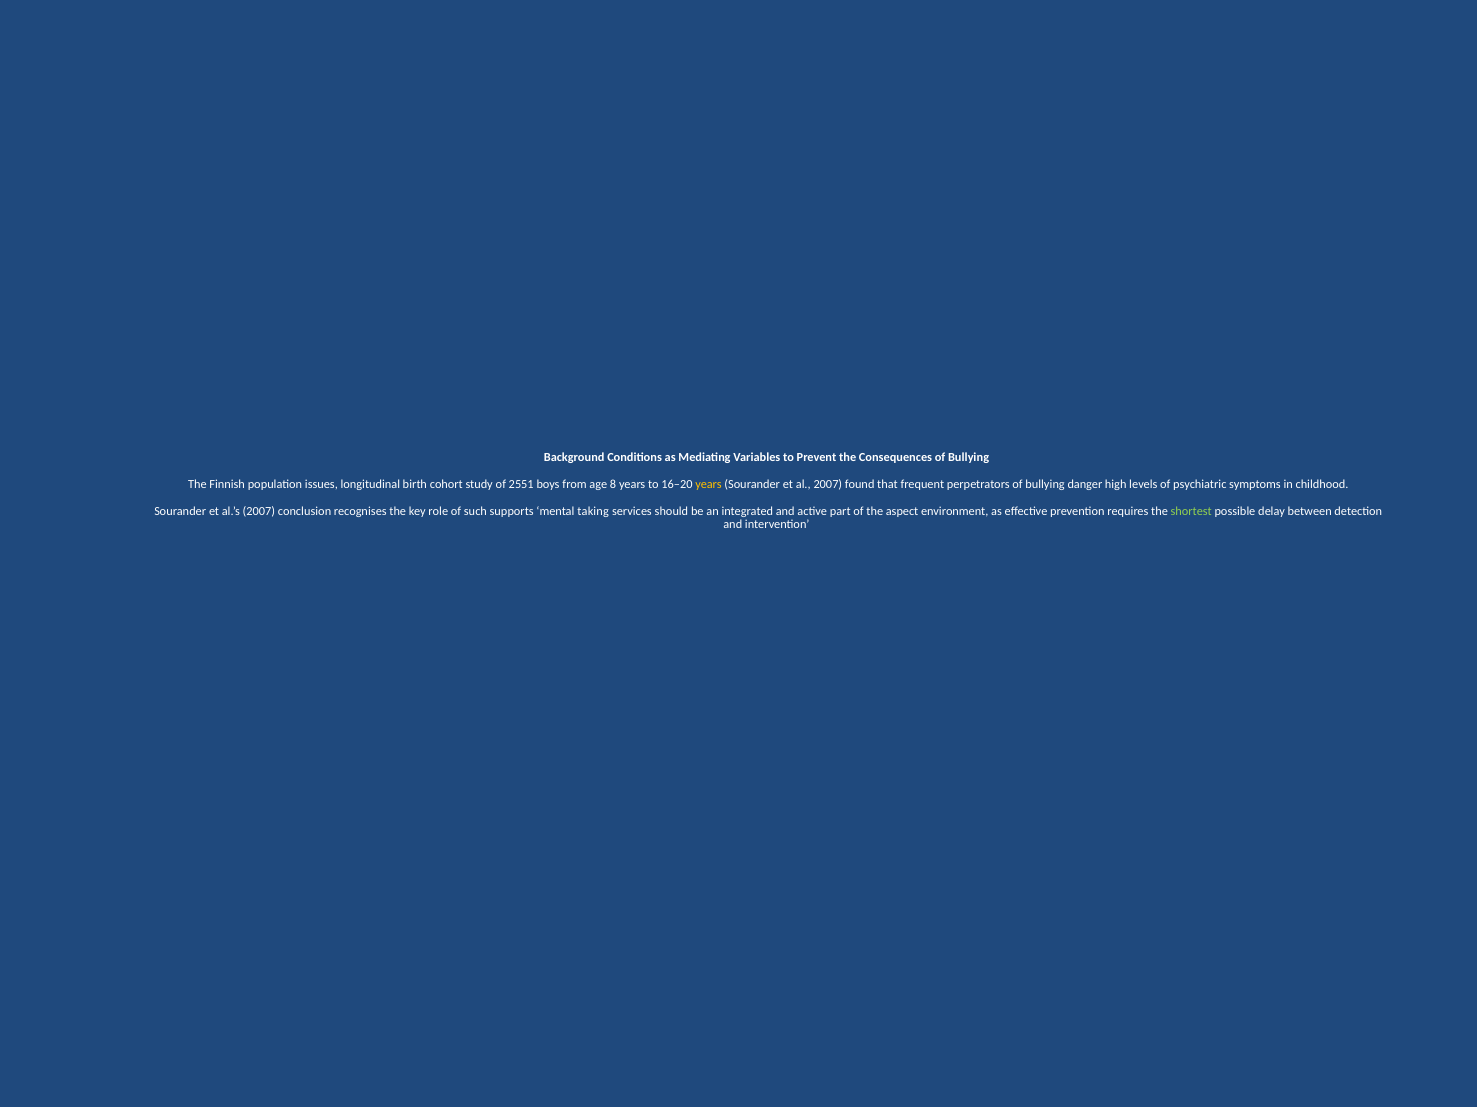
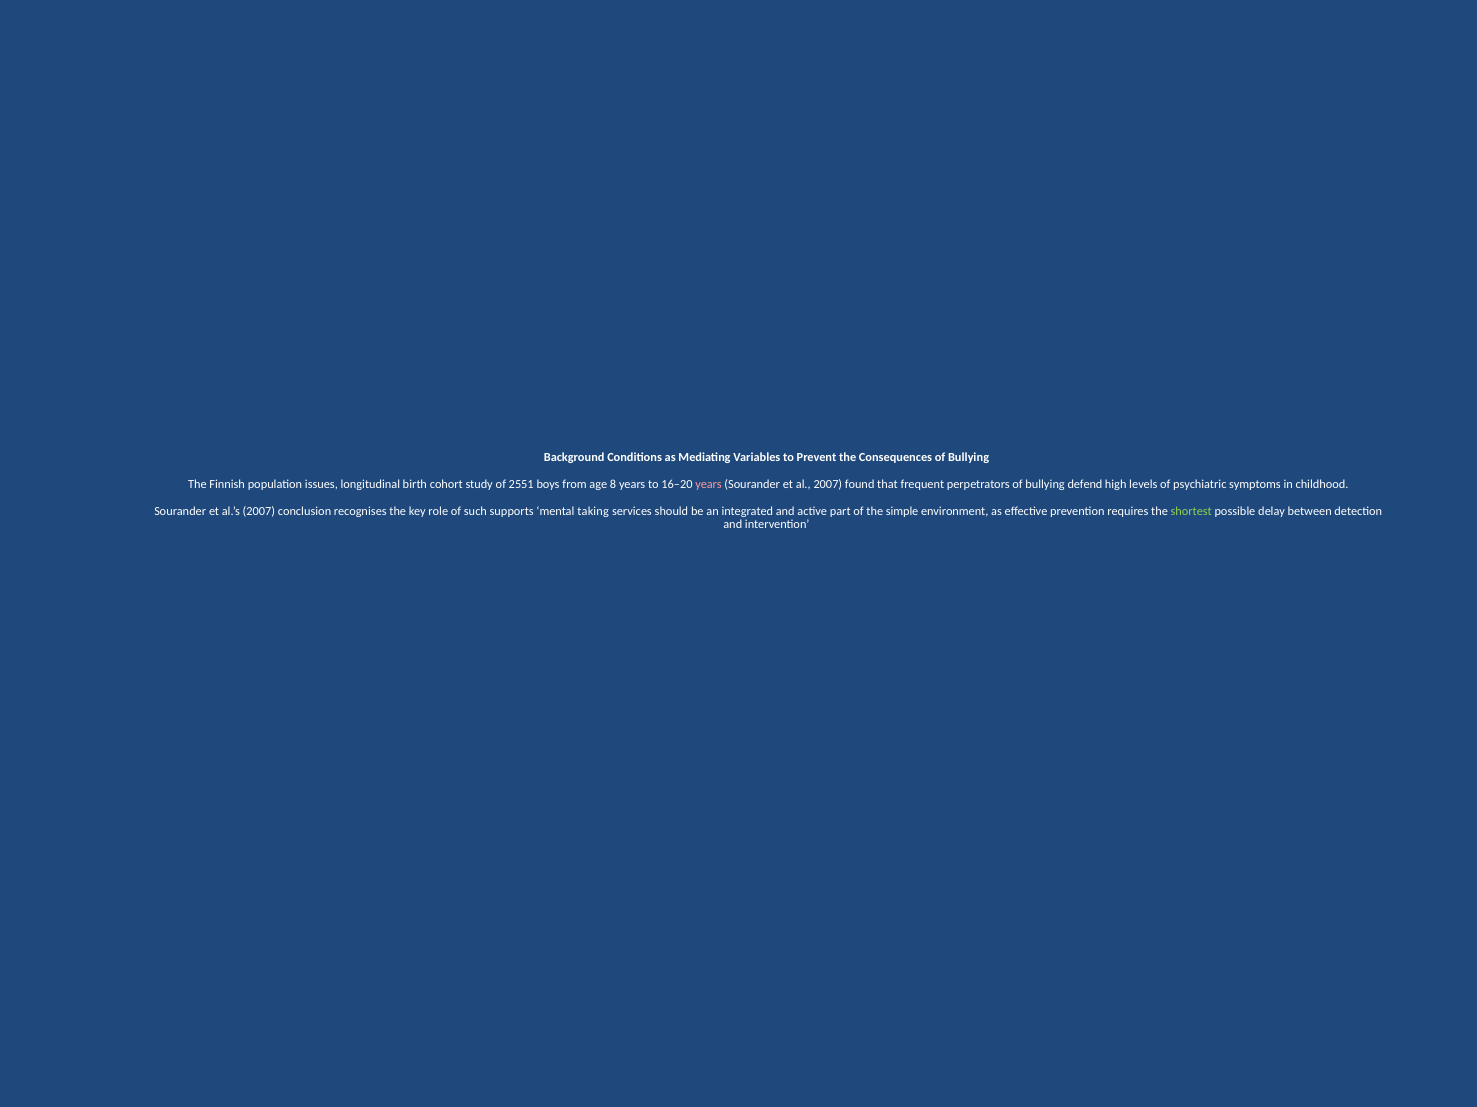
years at (709, 485) colour: yellow -> pink
danger: danger -> defend
aspect: aspect -> simple
